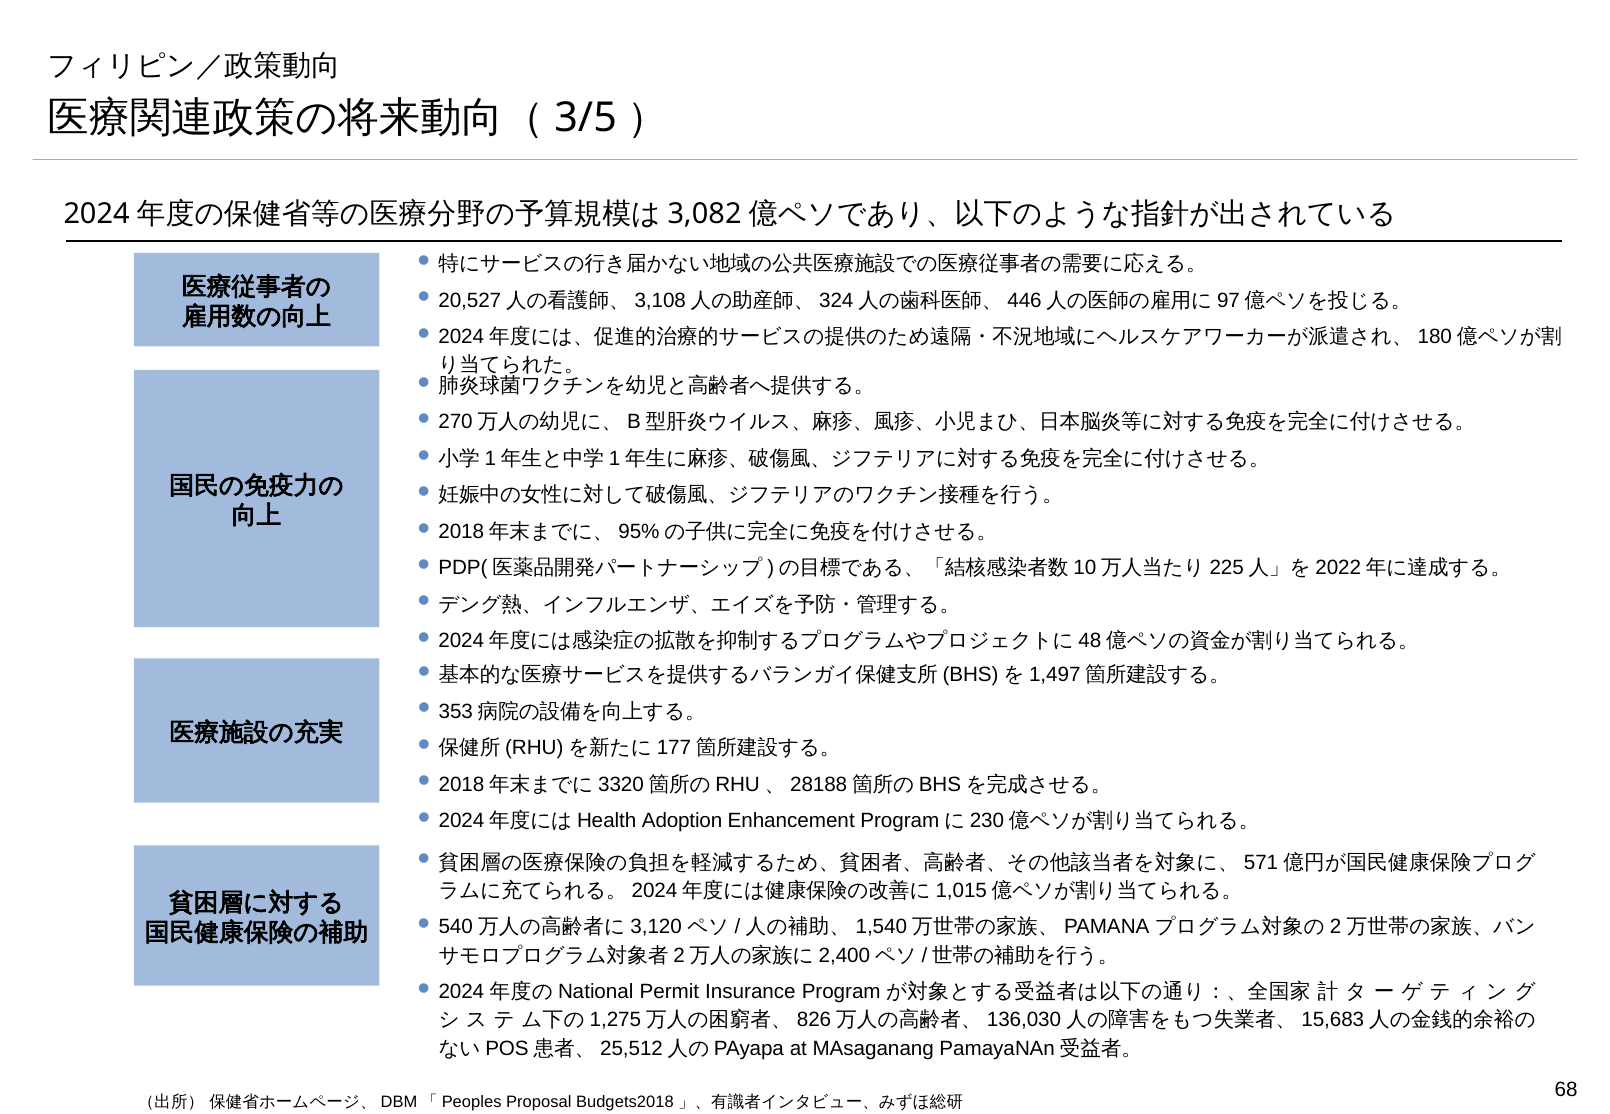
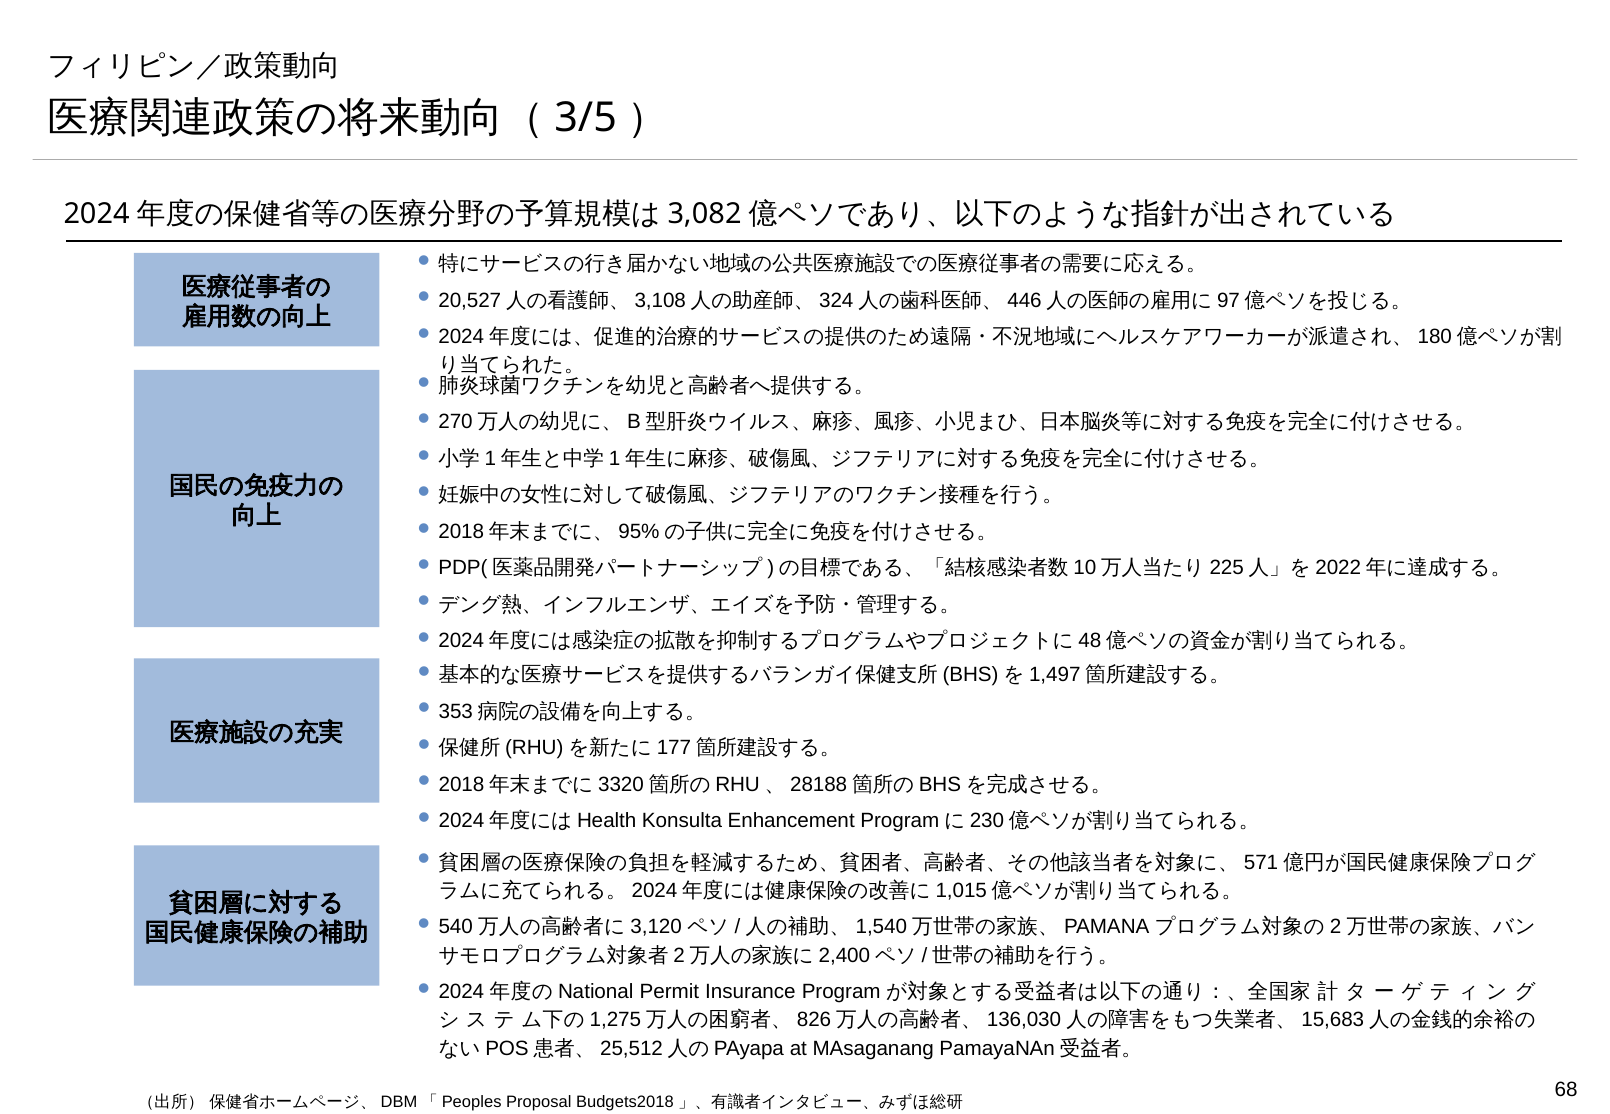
Adoption: Adoption -> Konsulta
